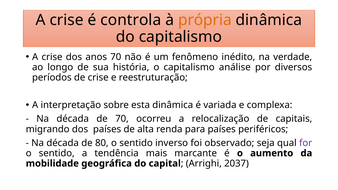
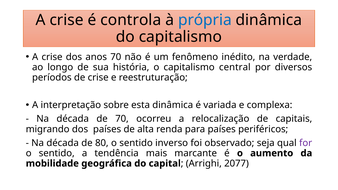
própria colour: orange -> blue
análise: análise -> central
2037: 2037 -> 2077
